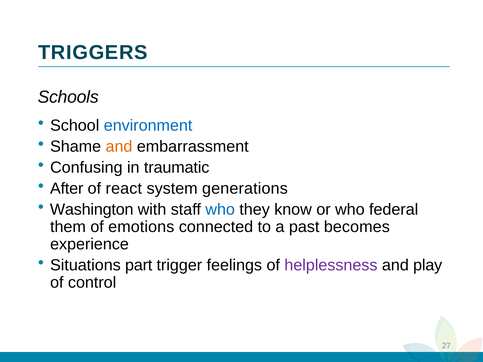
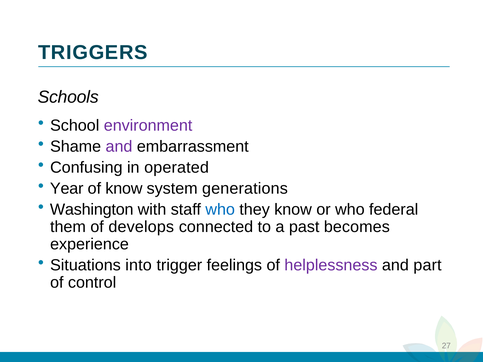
environment colour: blue -> purple
and at (119, 147) colour: orange -> purple
traumatic: traumatic -> operated
After: After -> Year
of react: react -> know
emotions: emotions -> develops
part: part -> into
play: play -> part
